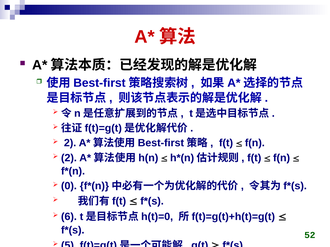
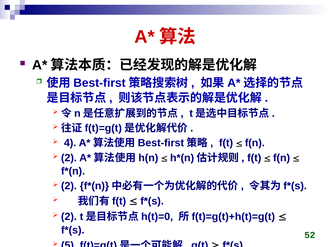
2 at (70, 143): 2 -> 4
0 at (69, 186): 0 -> 2
6 at (69, 217): 6 -> 2
